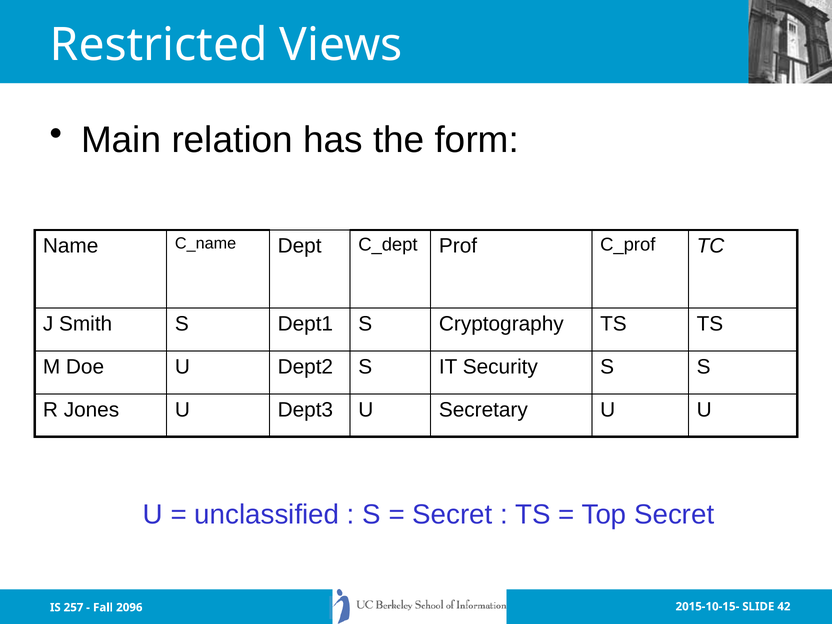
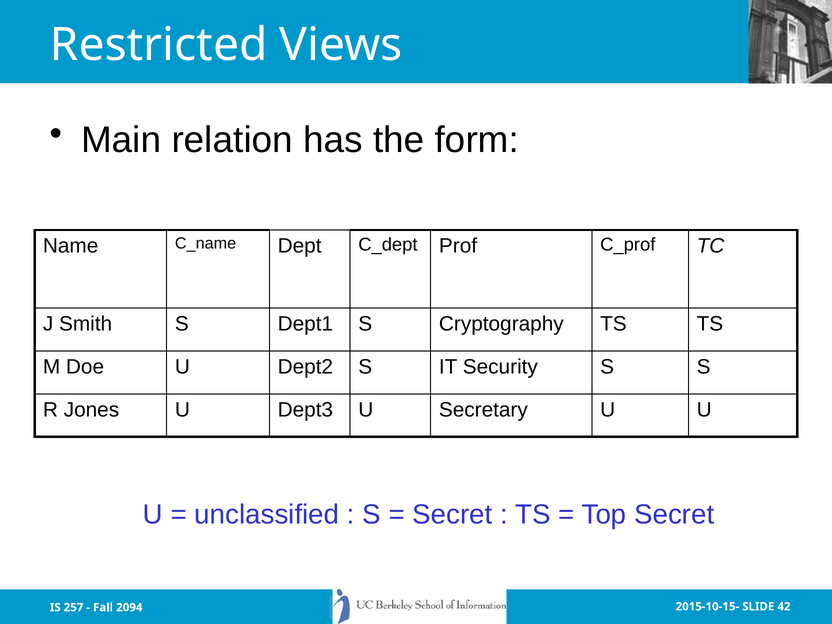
2096: 2096 -> 2094
